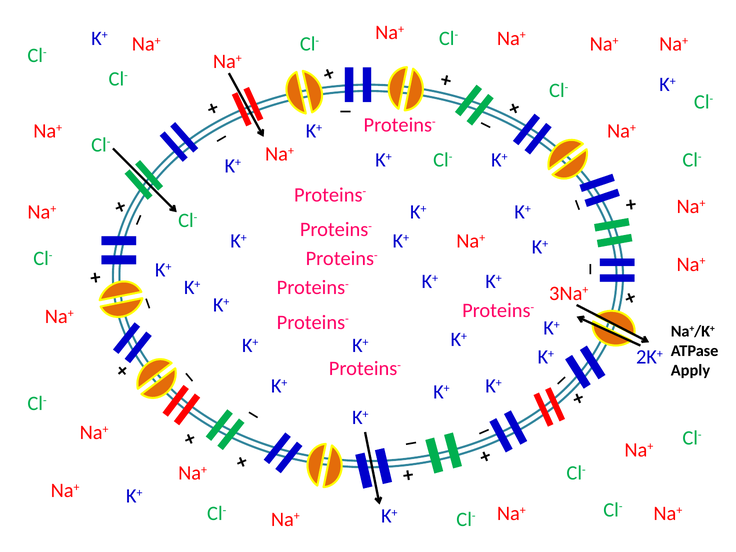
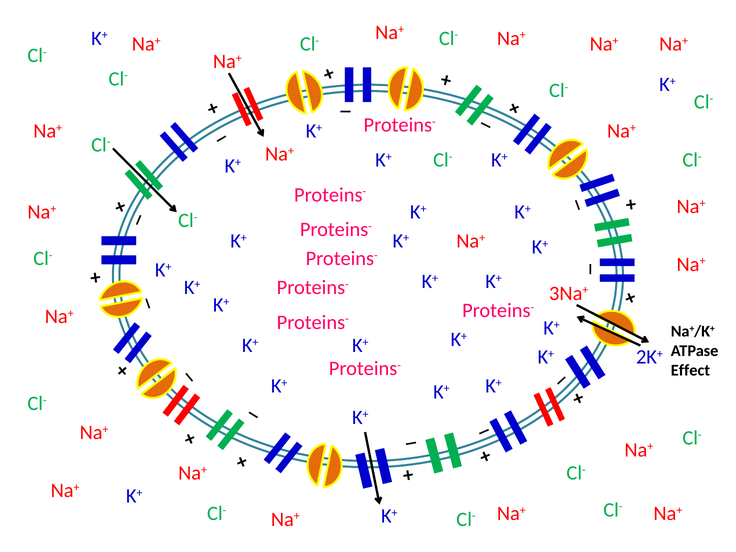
Apply: Apply -> Effect
